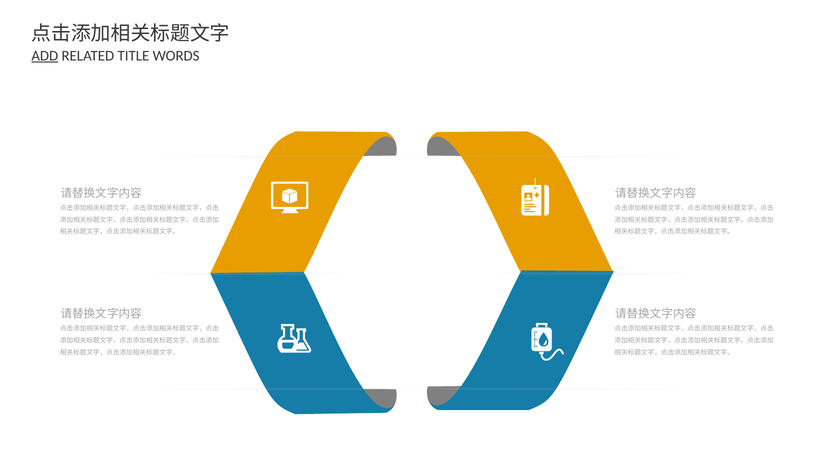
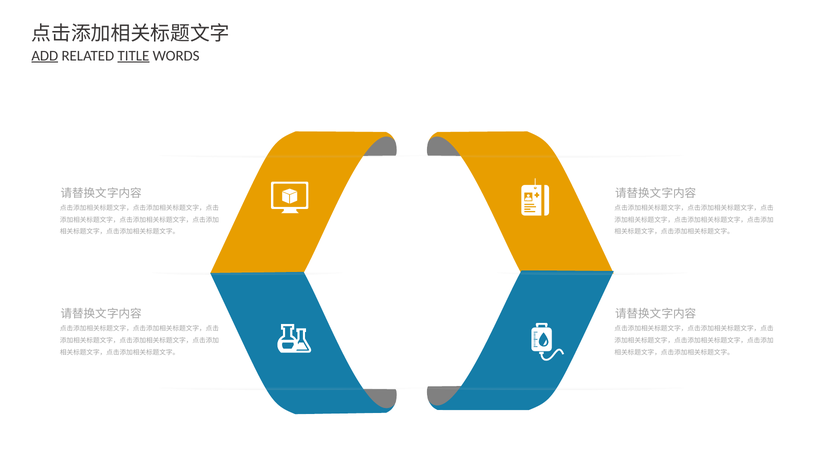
TITLE underline: none -> present
